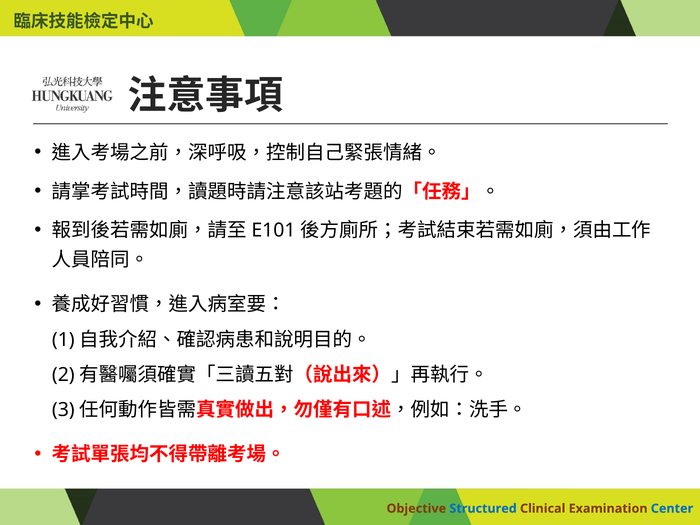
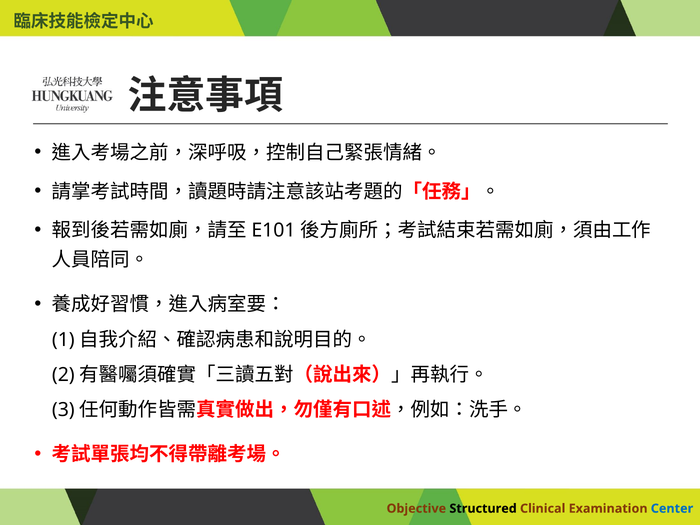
Structured colour: blue -> black
